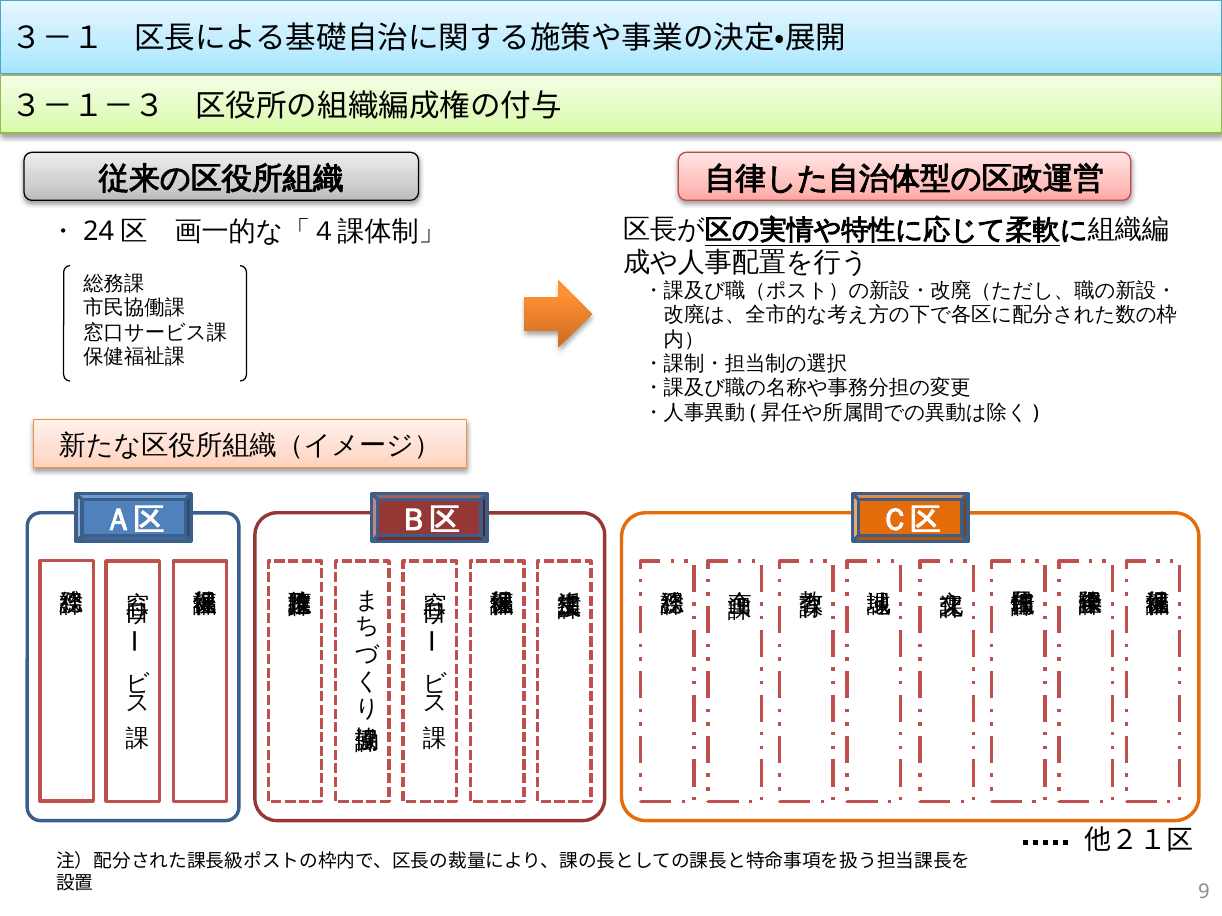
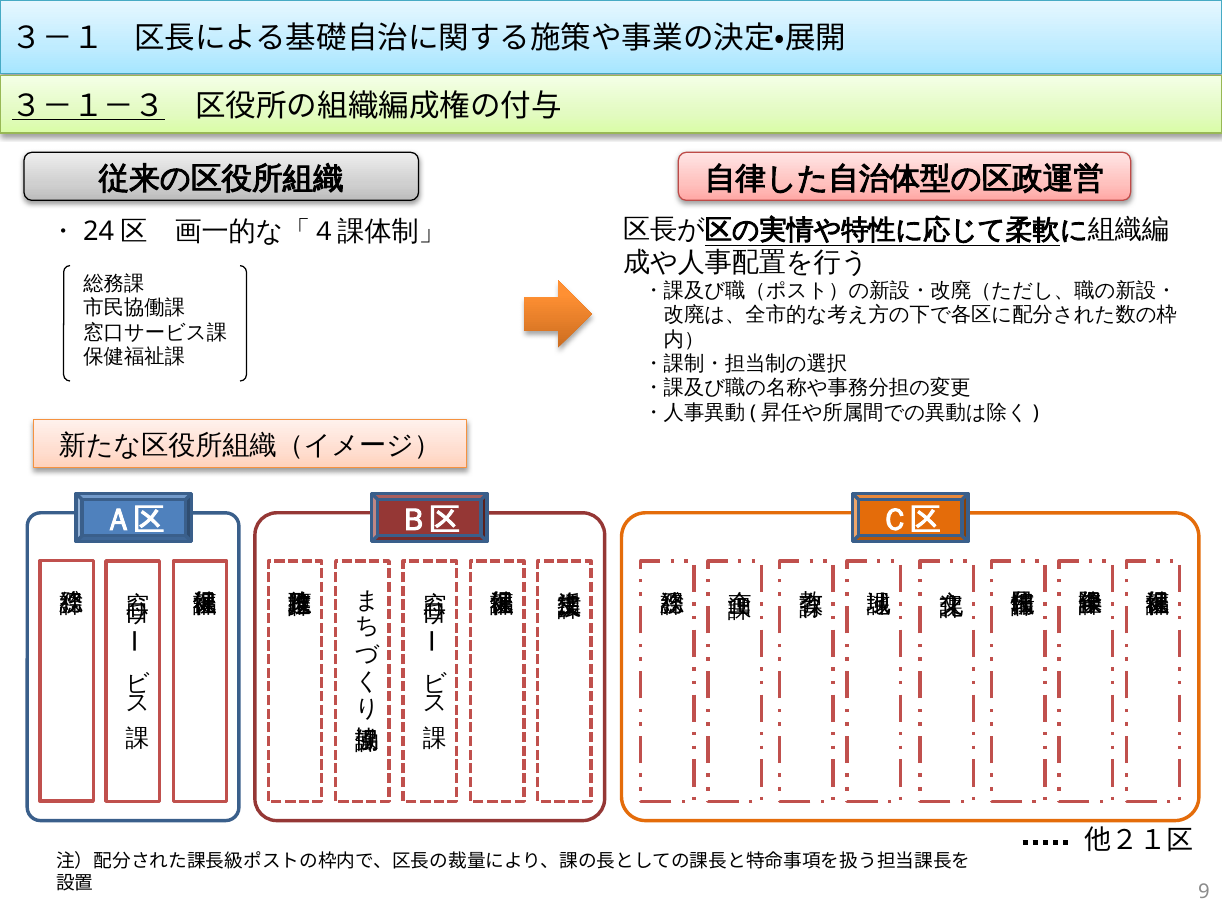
３－１－３ underline: none -> present
